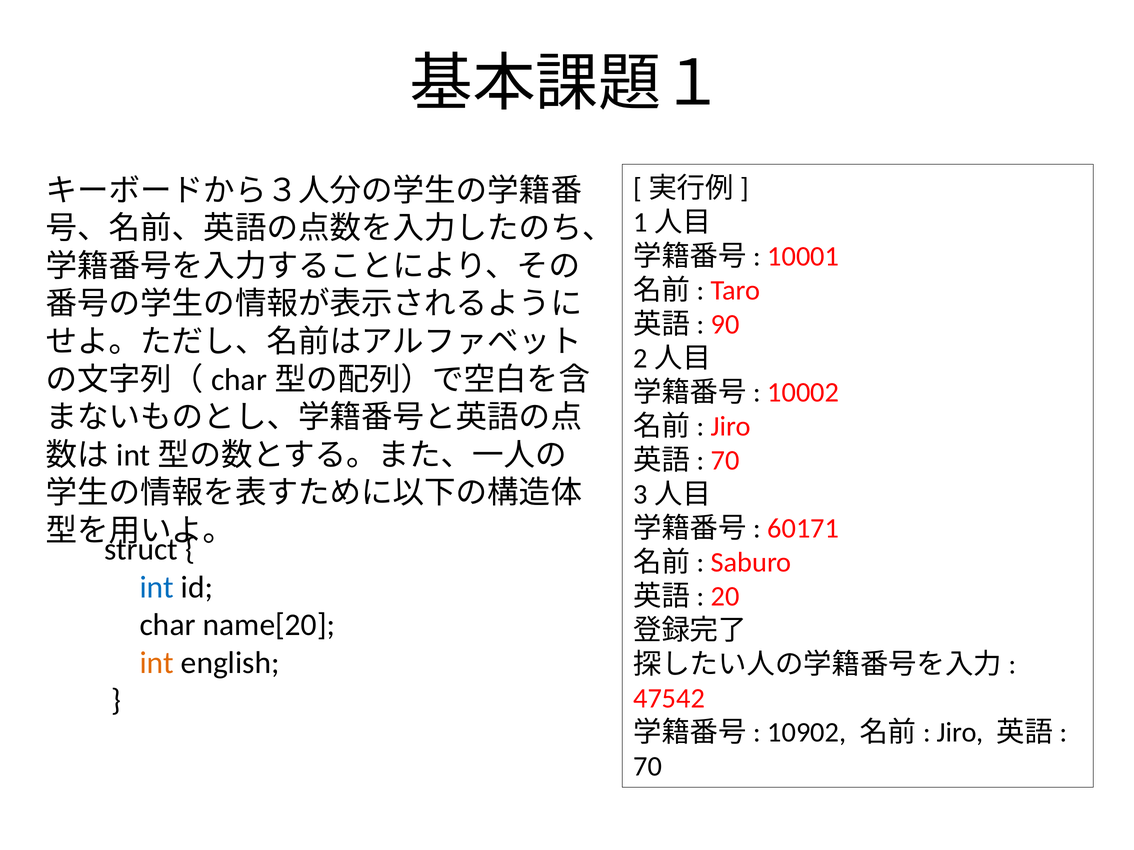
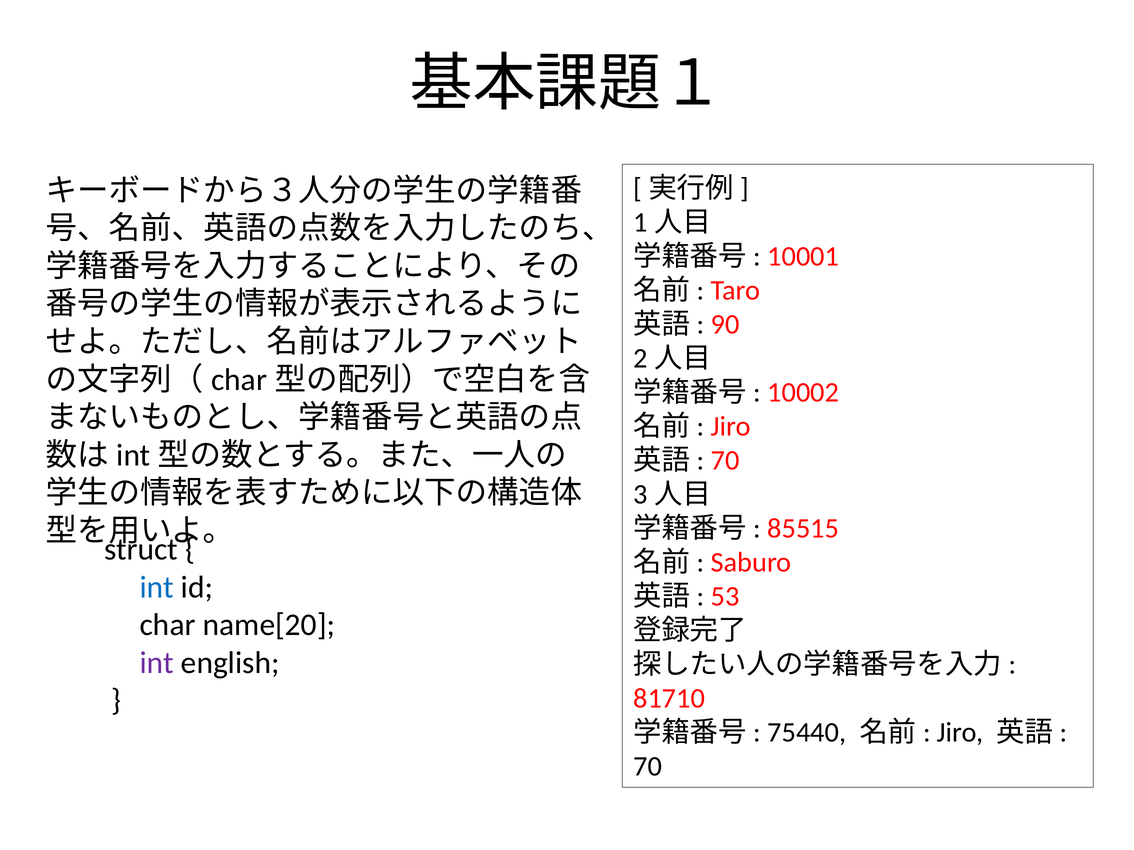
60171: 60171 -> 85515
20: 20 -> 53
int at (157, 663) colour: orange -> purple
47542: 47542 -> 81710
10902: 10902 -> 75440
